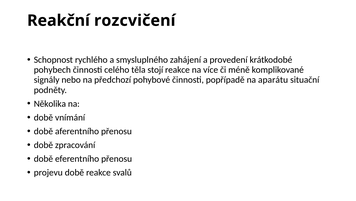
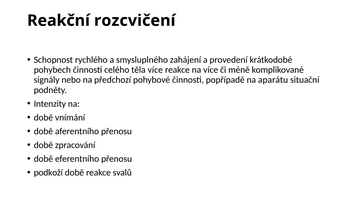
těla stojí: stojí -> více
Několika: Několika -> Intenzity
projevu: projevu -> podkoží
